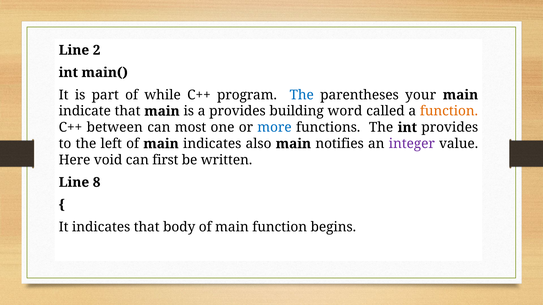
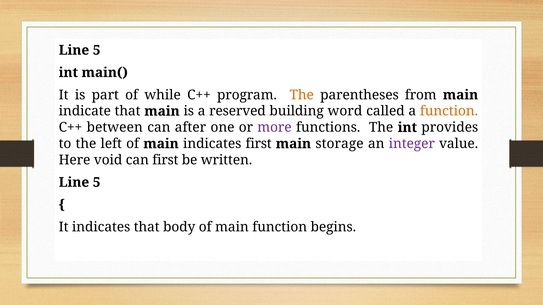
2 at (97, 50): 2 -> 5
The at (302, 95) colour: blue -> orange
your: your -> from
a provides: provides -> reserved
most: most -> after
more colour: blue -> purple
indicates also: also -> first
notifies: notifies -> storage
8 at (97, 183): 8 -> 5
